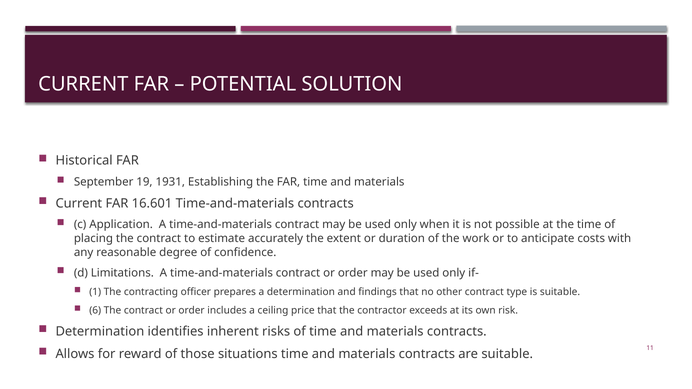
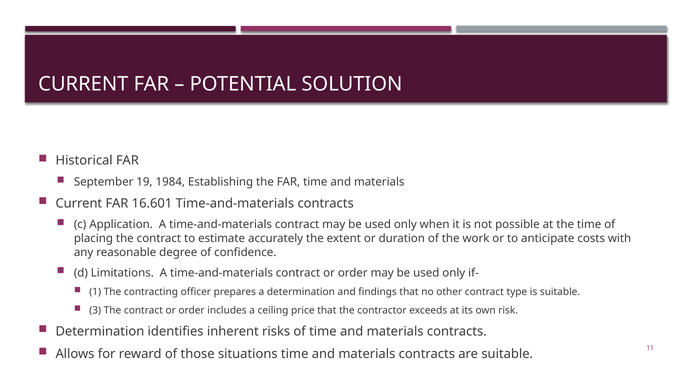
1931: 1931 -> 1984
6: 6 -> 3
